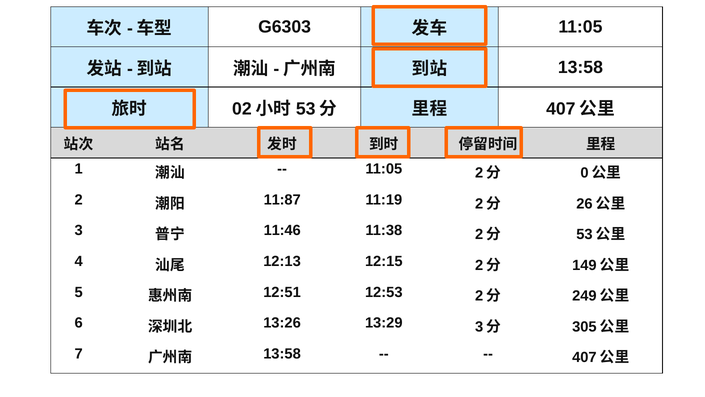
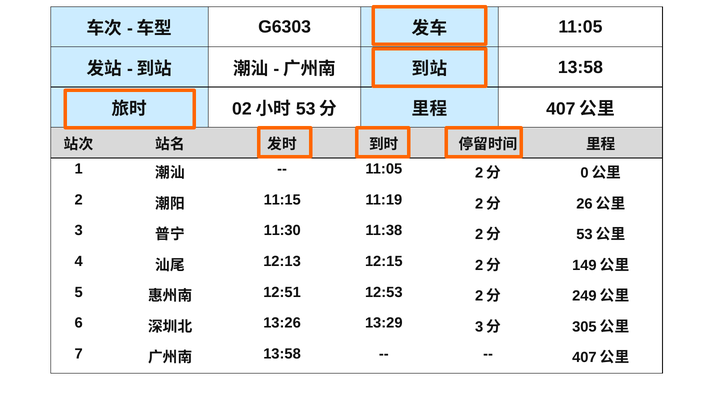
11:87: 11:87 -> 11:15
11:46: 11:46 -> 11:30
